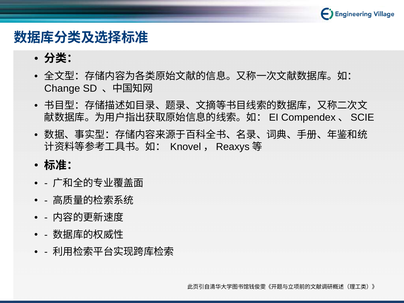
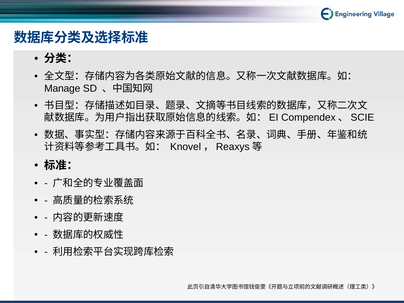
Change: Change -> Manage
